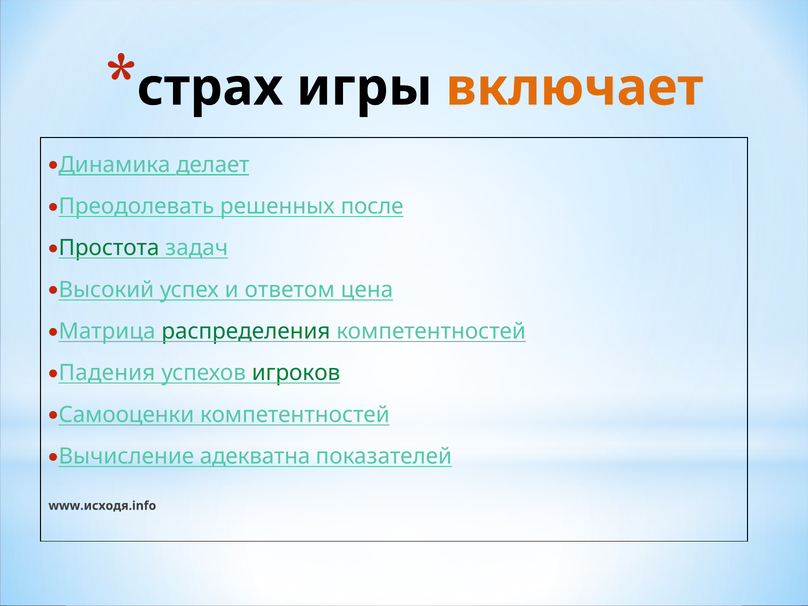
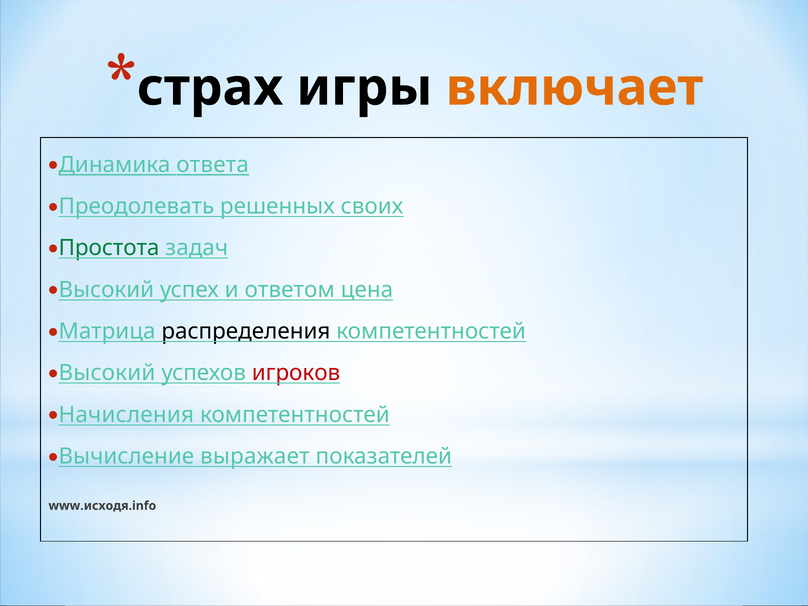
делает: делает -> ответа
после: после -> своих
распределения colour: green -> black
Падения at (107, 373): Падения -> Высокий
игроков colour: green -> red
Самооценки: Самооценки -> Начисления
адекватна: адекватна -> выражает
